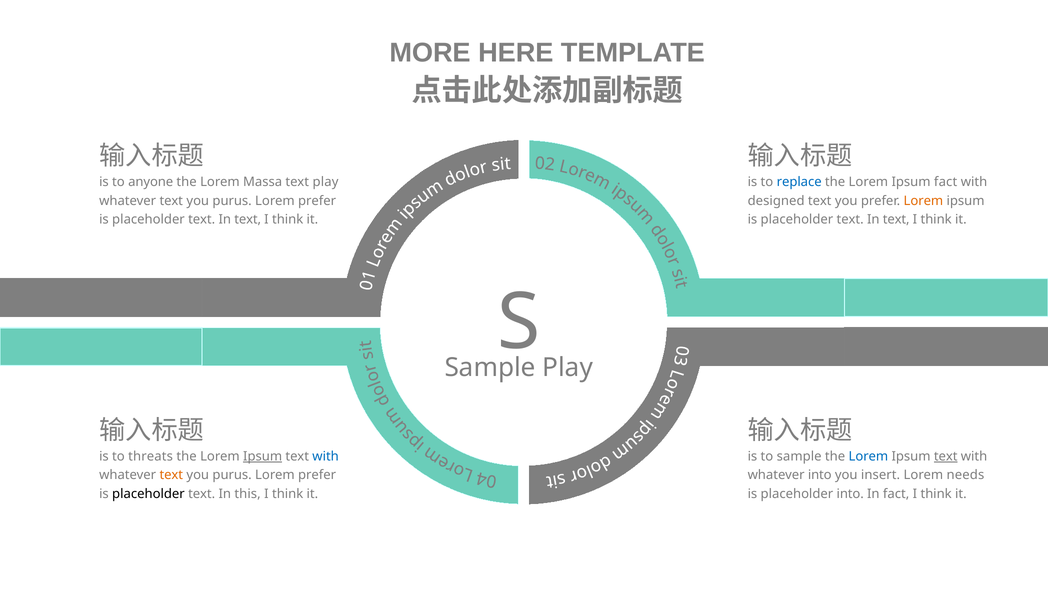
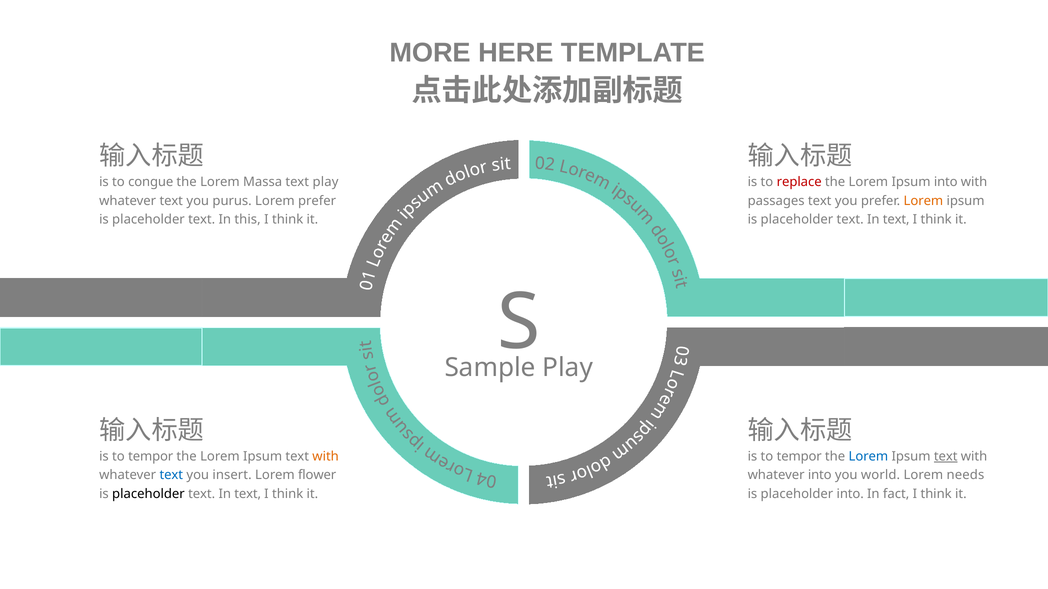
anyone: anyone -> congue
replace colour: blue -> red
Ipsum fact: fact -> into
designed: designed -> passages
text at (248, 220): text -> this
threats at (151, 457): threats -> tempor
Ipsum at (263, 457) underline: present -> none
with at (326, 457) colour: blue -> orange
sample at (799, 457): sample -> tempor
text at (171, 476) colour: orange -> blue
purus at (232, 476): purus -> insert
prefer at (317, 476): prefer -> flower
insert: insert -> world
this at (248, 494): this -> text
